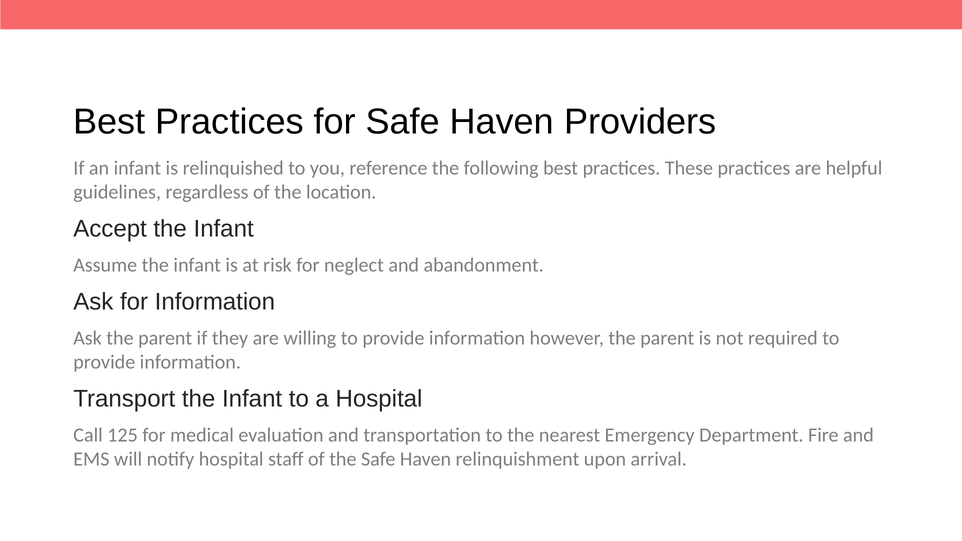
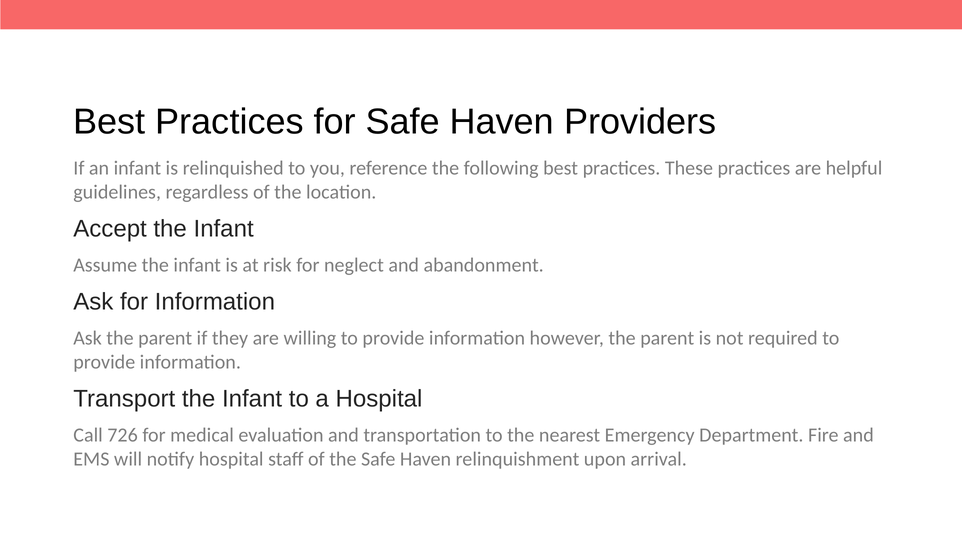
125: 125 -> 726
